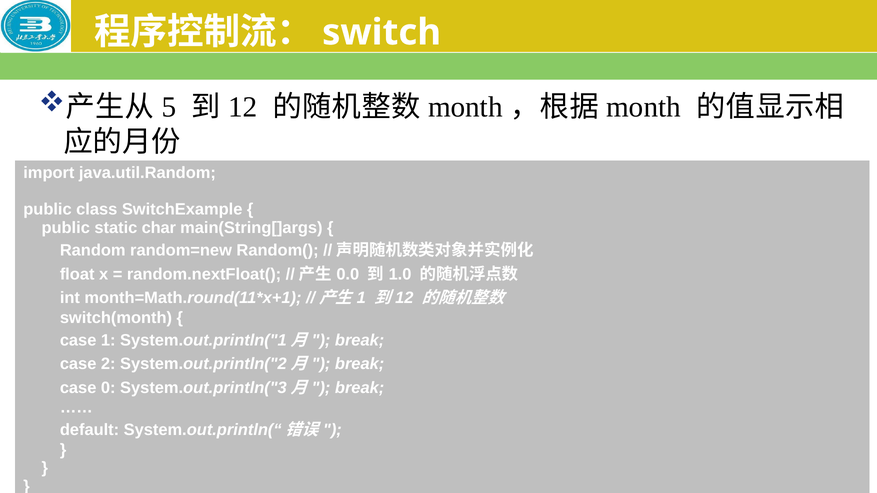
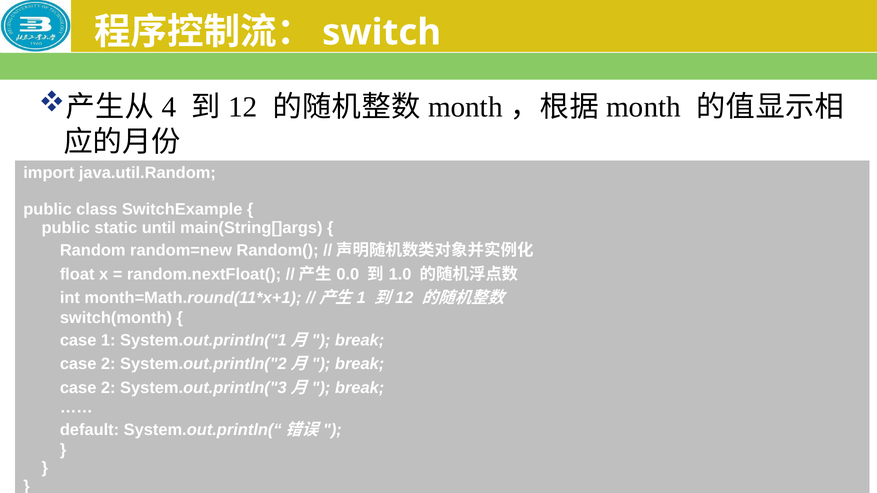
5: 5 -> 4
char: char -> until
0 at (108, 388): 0 -> 2
